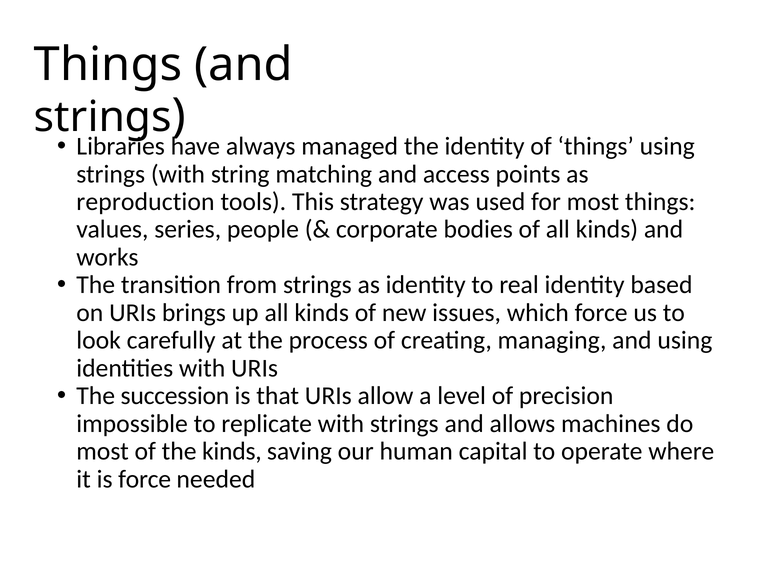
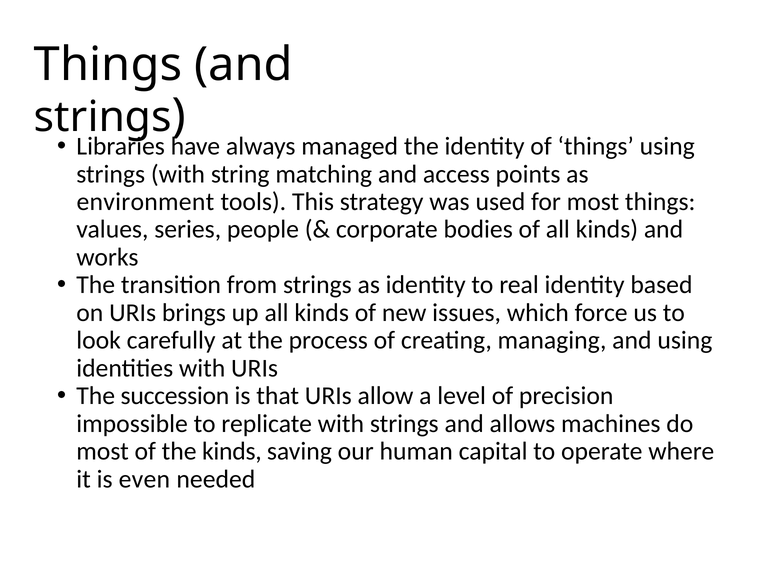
reproduction: reproduction -> environment
is force: force -> even
